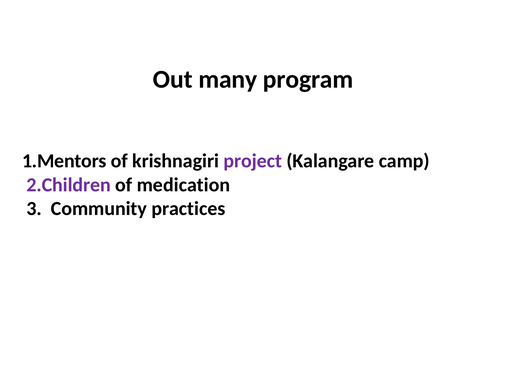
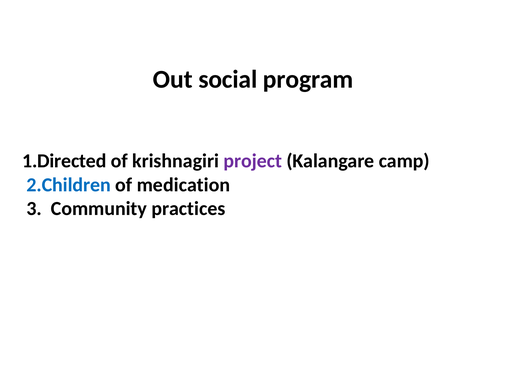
many: many -> social
1.Mentors: 1.Mentors -> 1.Directed
2.Children colour: purple -> blue
